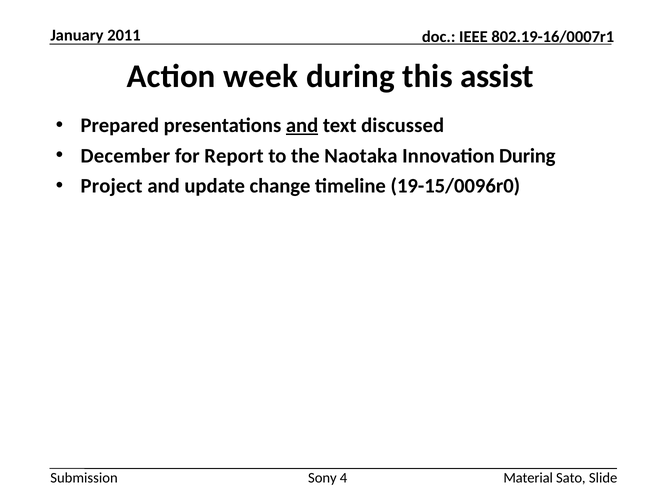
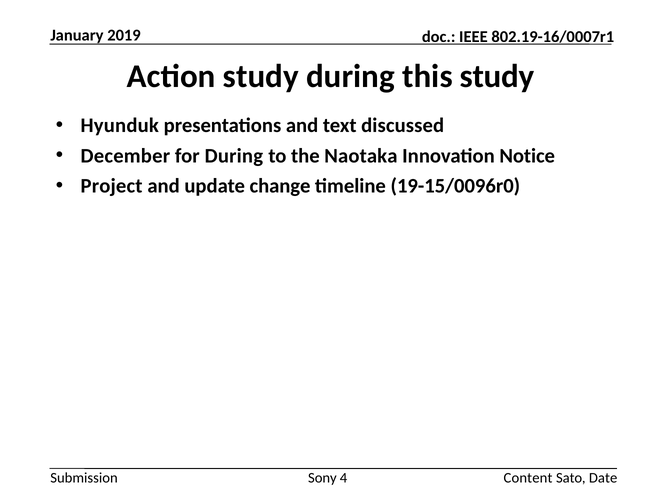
2011: 2011 -> 2019
Action week: week -> study
this assist: assist -> study
Prepared: Prepared -> Hyunduk
and at (302, 125) underline: present -> none
for Report: Report -> During
Innovation During: During -> Notice
Material: Material -> Content
Slide: Slide -> Date
